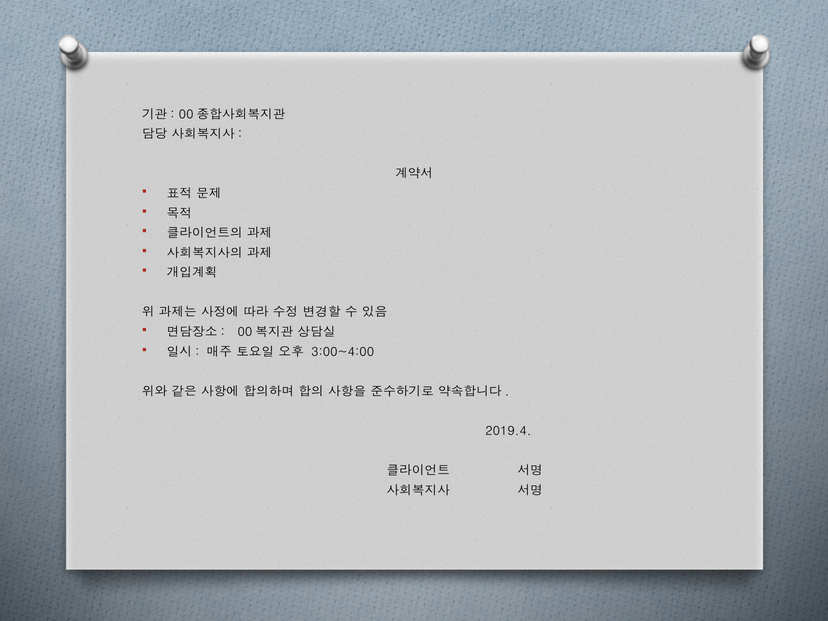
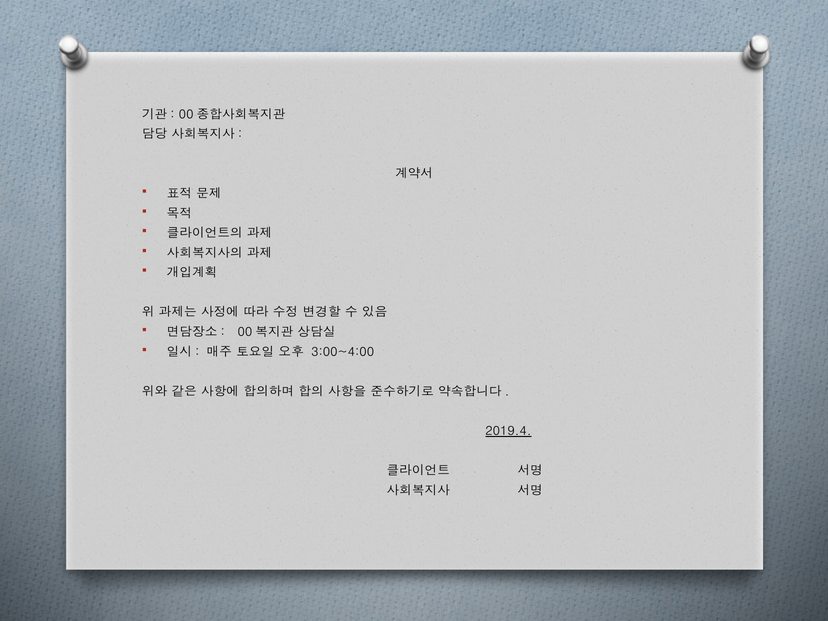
2019.4 underline: none -> present
